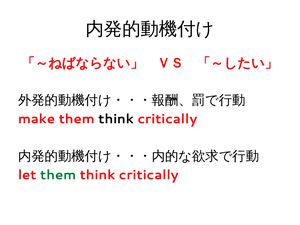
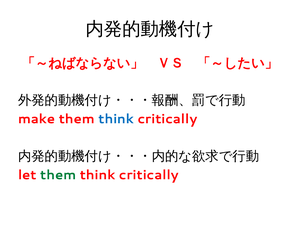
think at (116, 119) colour: black -> blue
